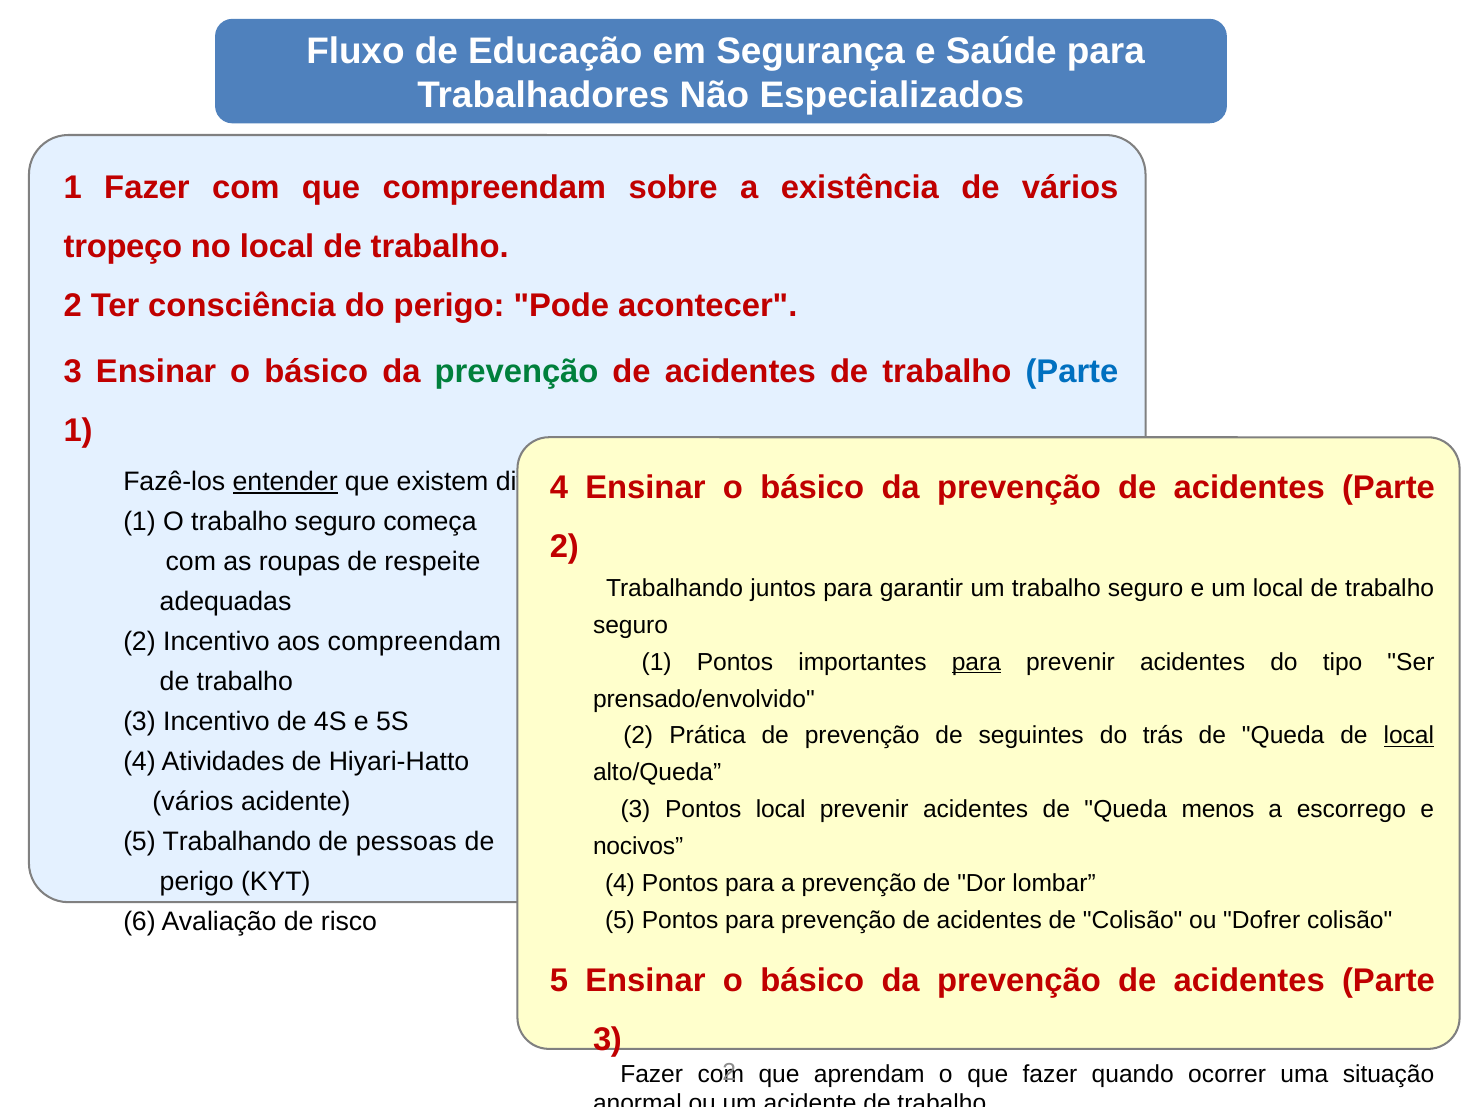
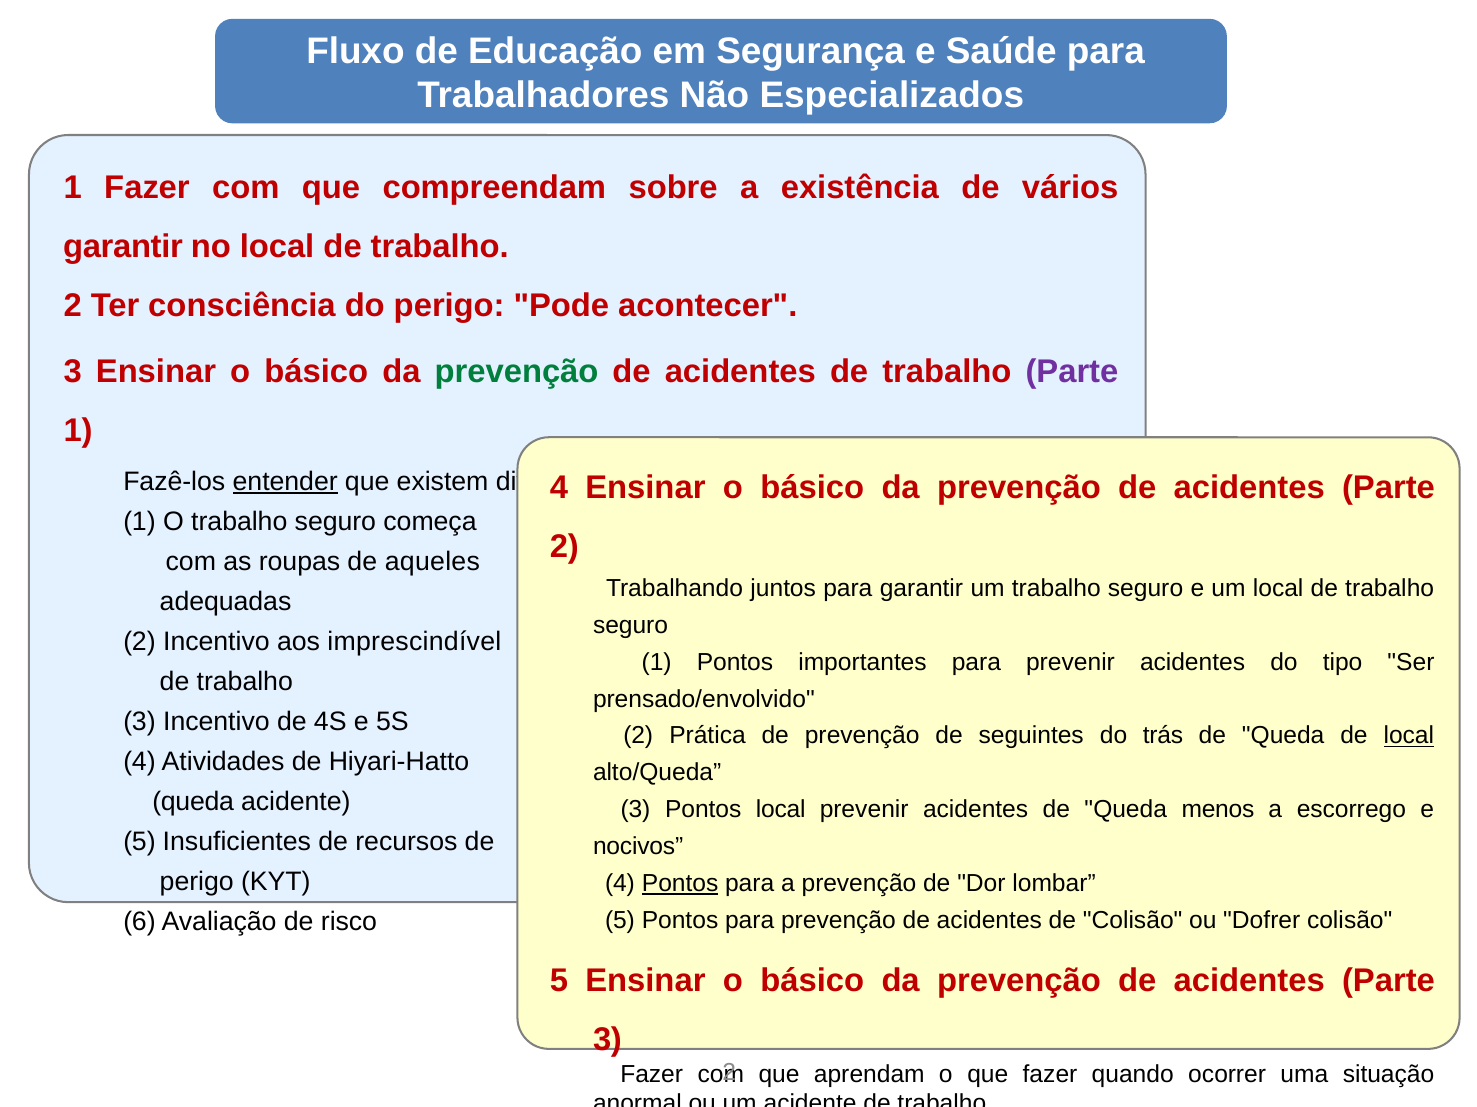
tropeço at (123, 247): tropeço -> garantir
Parte at (1072, 372) colour: blue -> purple
respeite: respeite -> aqueles
aos compreendam: compreendam -> imprescindível
para at (976, 663) underline: present -> none
vários at (193, 802): vários -> queda
5 Trabalhando: Trabalhando -> Insuficientes
pessoas: pessoas -> recursos
Pontos at (680, 884) underline: none -> present
